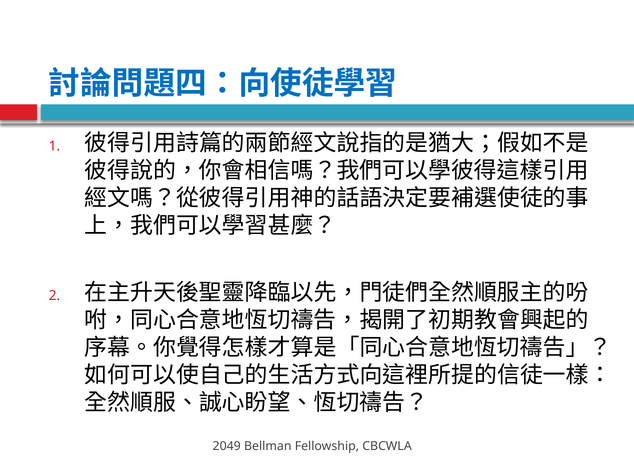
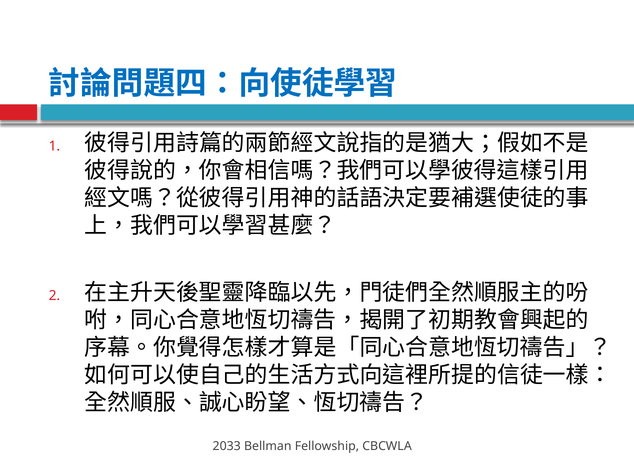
2049: 2049 -> 2033
